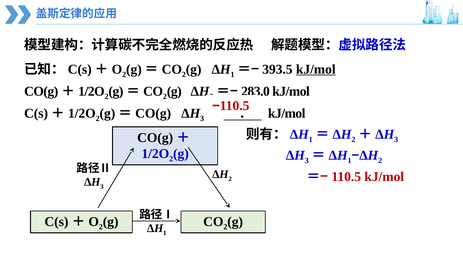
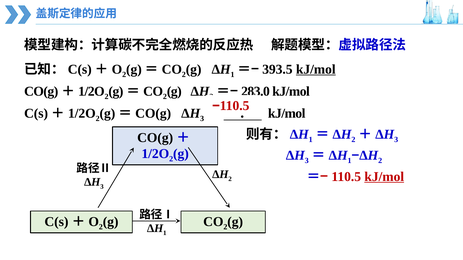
kJ/mol at (384, 177) underline: none -> present
